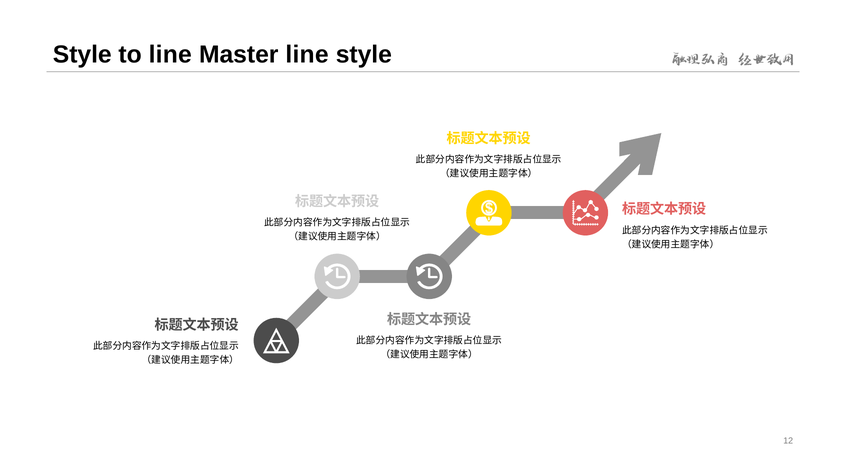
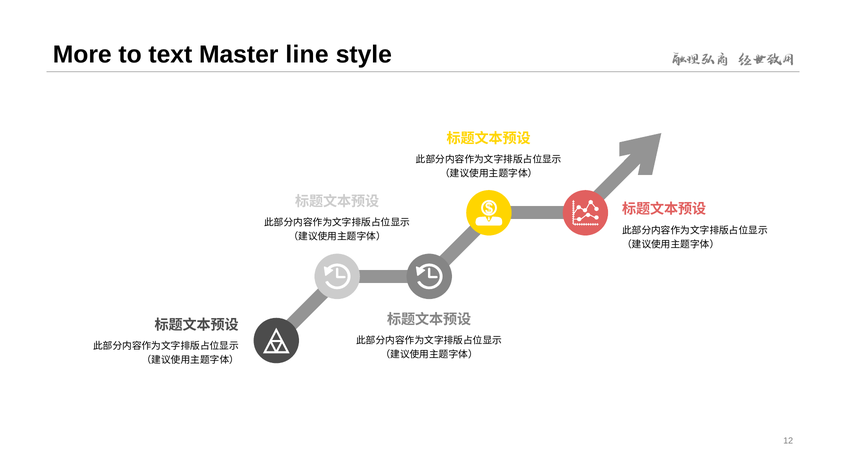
Style at (82, 55): Style -> More
to line: line -> text
